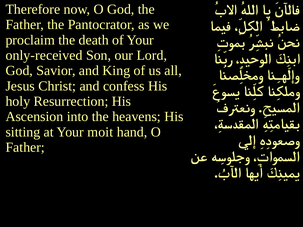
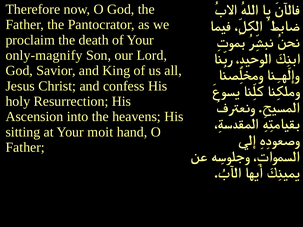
only-received: only-received -> only-magnify
